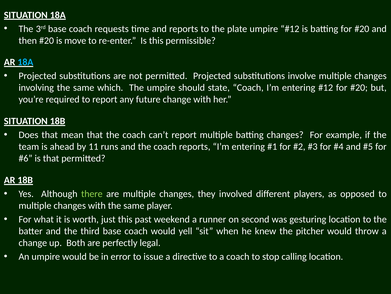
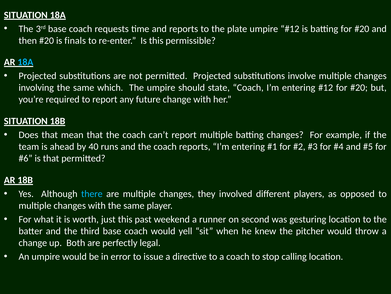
move: move -> finals
11: 11 -> 40
there colour: light green -> light blue
